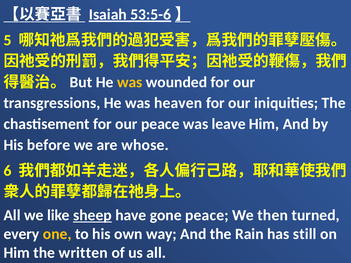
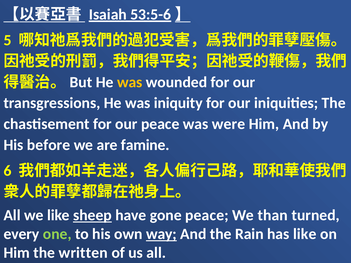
heaven: heaven -> iniquity
leave: leave -> were
whose: whose -> famine
then: then -> than
one colour: yellow -> light green
way underline: none -> present
has still: still -> like
